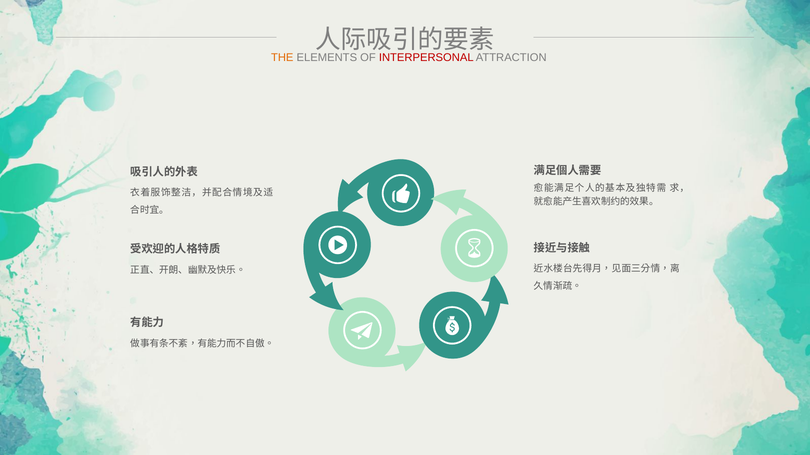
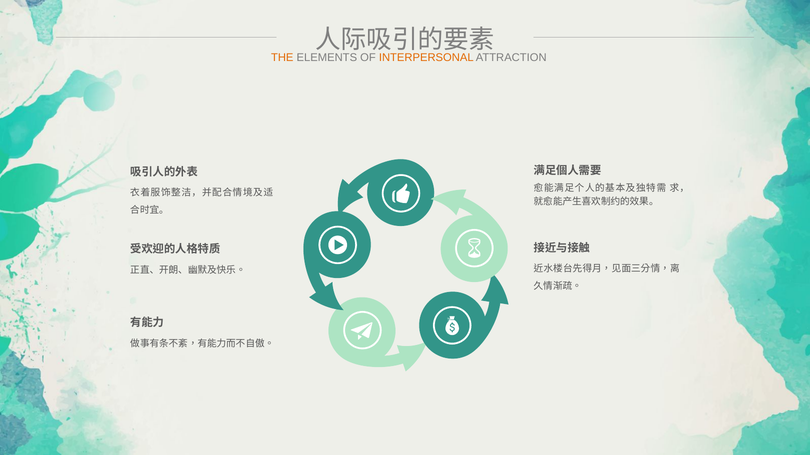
INTERPERSONAL colour: red -> orange
